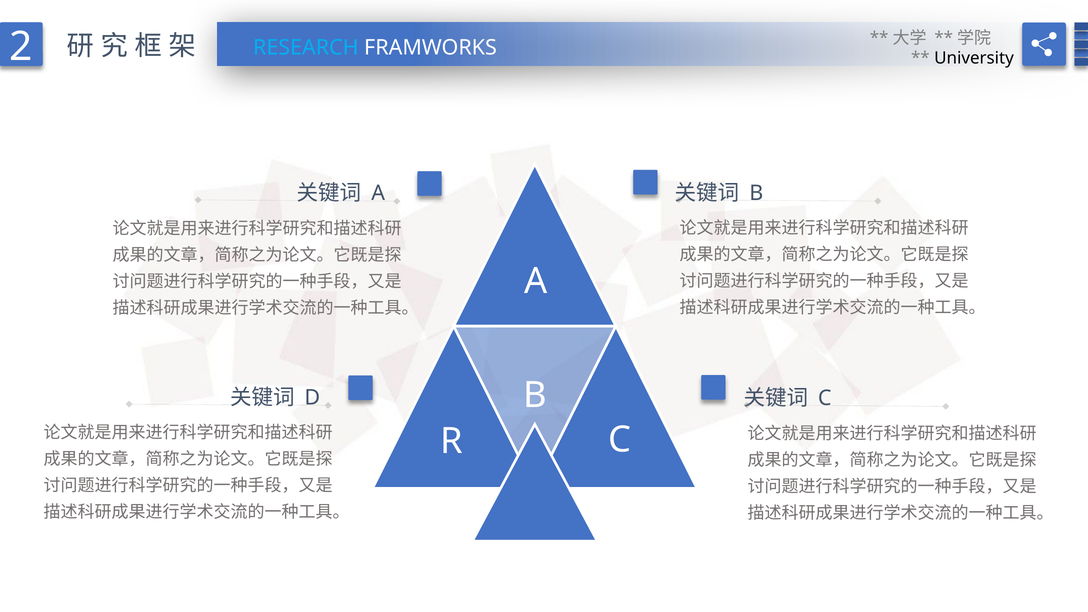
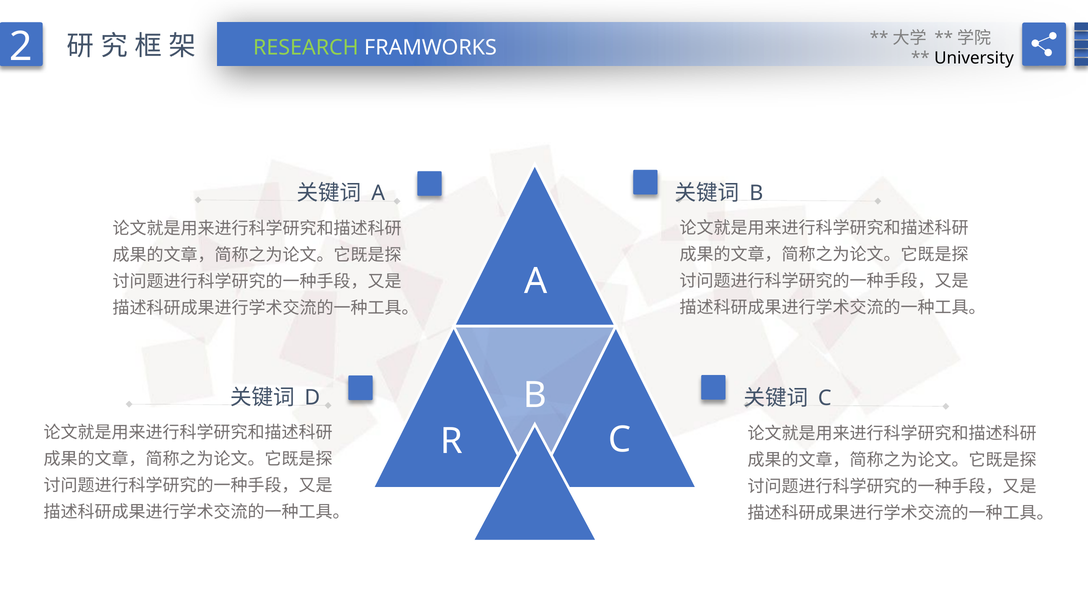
RESEARCH colour: light blue -> light green
